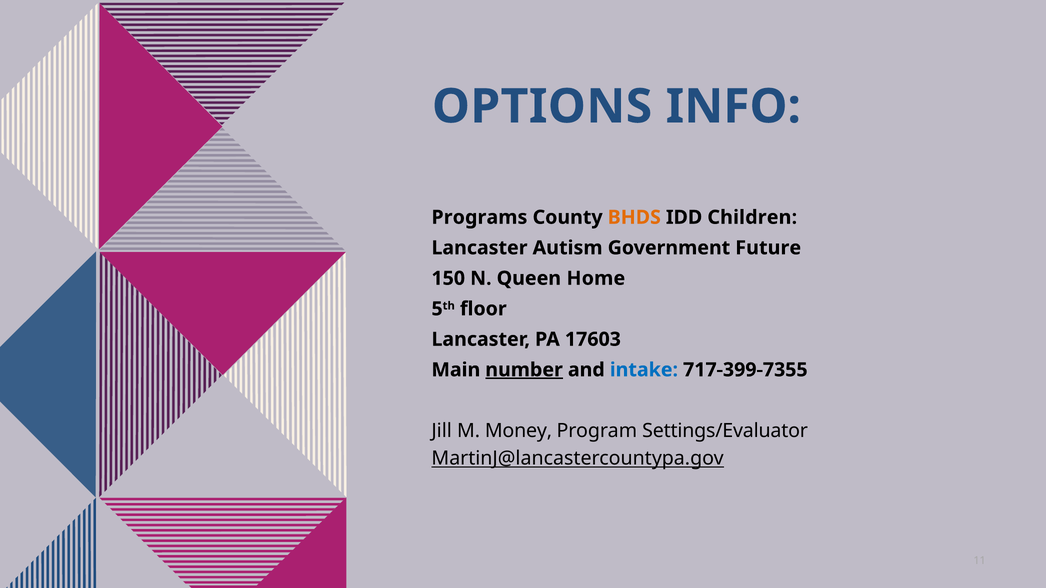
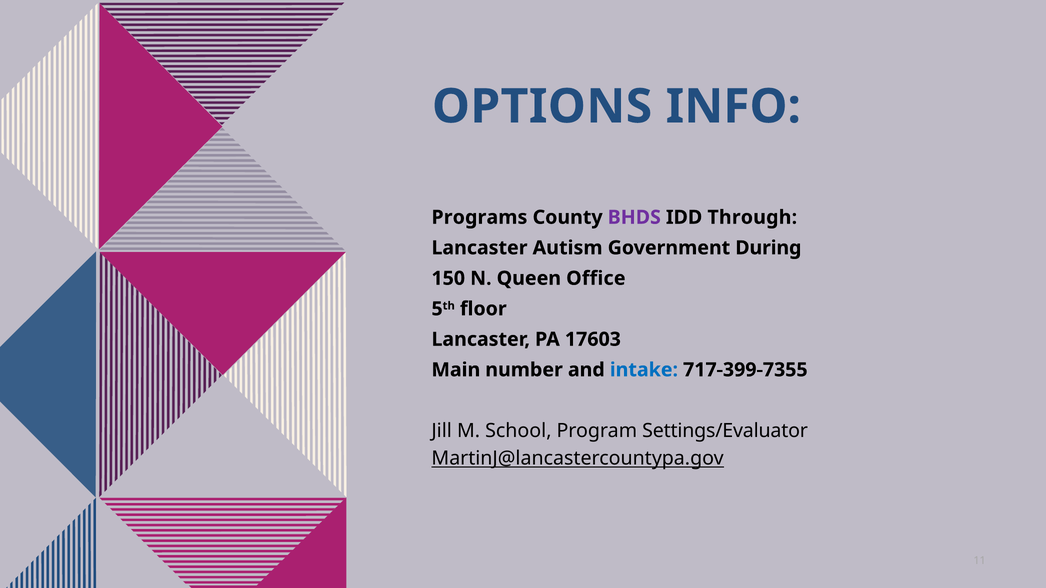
BHDS colour: orange -> purple
Children: Children -> Through
Future: Future -> During
Home: Home -> Office
number underline: present -> none
Money: Money -> School
